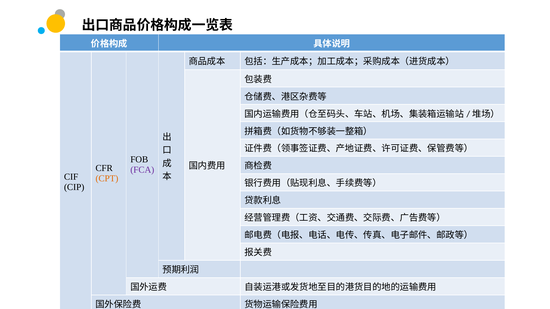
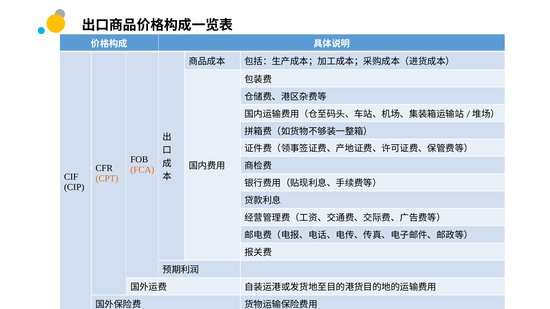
FCA colour: purple -> orange
